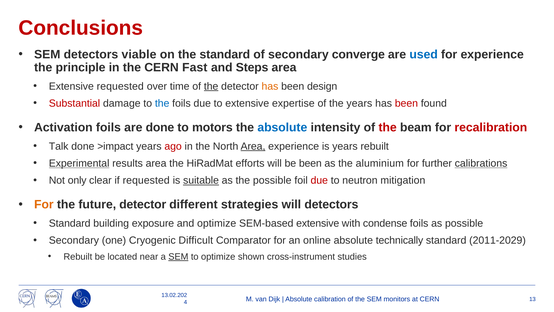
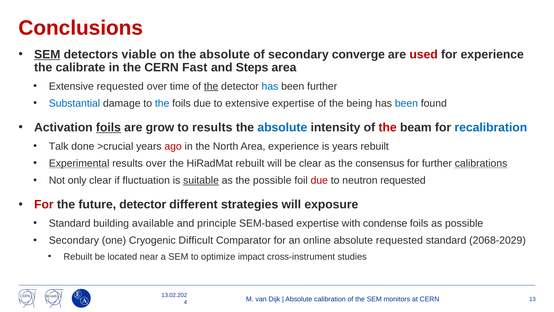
SEM at (47, 54) underline: none -> present
on the standard: standard -> absolute
used colour: blue -> red
principle: principle -> calibrate
has at (270, 86) colour: orange -> blue
been design: design -> further
Substantial colour: red -> blue
the years: years -> being
been at (406, 103) colour: red -> blue
foils at (108, 127) underline: none -> present
are done: done -> grow
to motors: motors -> results
recalibration colour: red -> blue
>impact: >impact -> >crucial
Area at (253, 146) underline: present -> none
results area: area -> over
HiRadMat efforts: efforts -> rebuilt
be been: been -> clear
aluminium: aluminium -> consensus
if requested: requested -> fluctuation
neutron mitigation: mitigation -> requested
For at (44, 204) colour: orange -> red
will detectors: detectors -> exposure
exposure: exposure -> available
and optimize: optimize -> principle
SEM-based extensive: extensive -> expertise
absolute technically: technically -> requested
2011-2029: 2011-2029 -> 2068-2029
SEM at (178, 256) underline: present -> none
shown: shown -> impact
